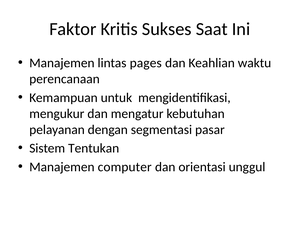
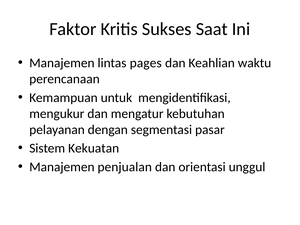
Tentukan: Tentukan -> Kekuatan
computer: computer -> penjualan
